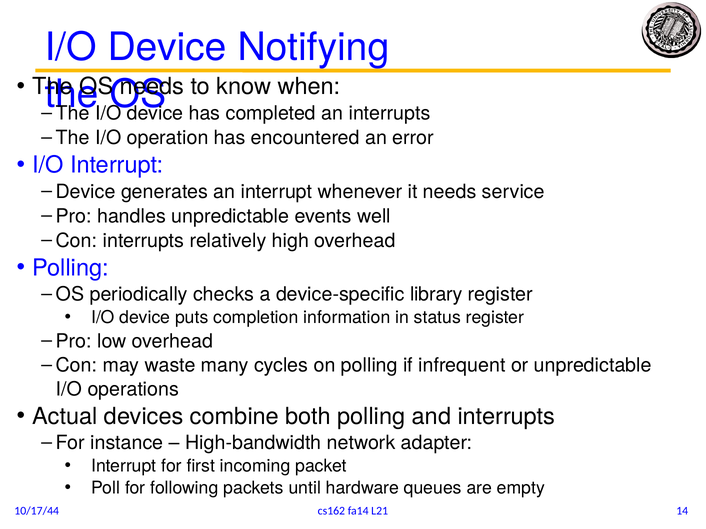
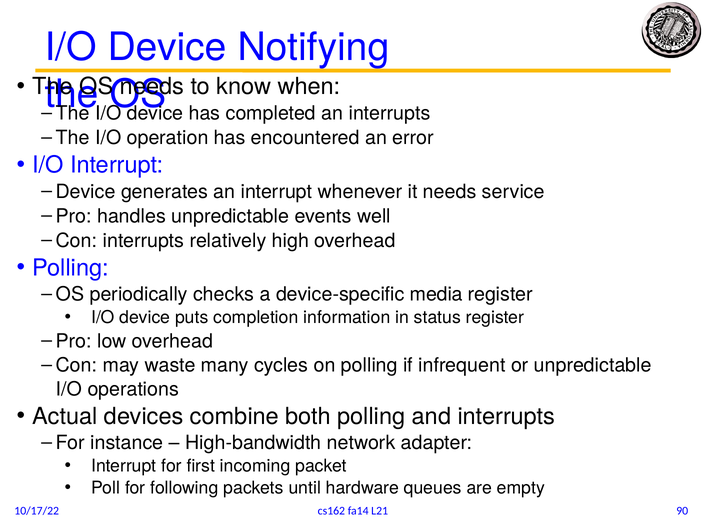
library: library -> media
14: 14 -> 90
10/17/44: 10/17/44 -> 10/17/22
